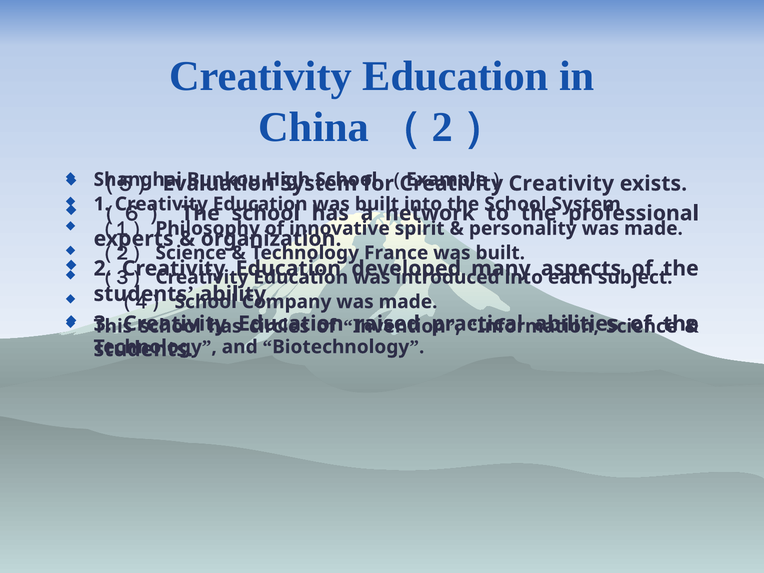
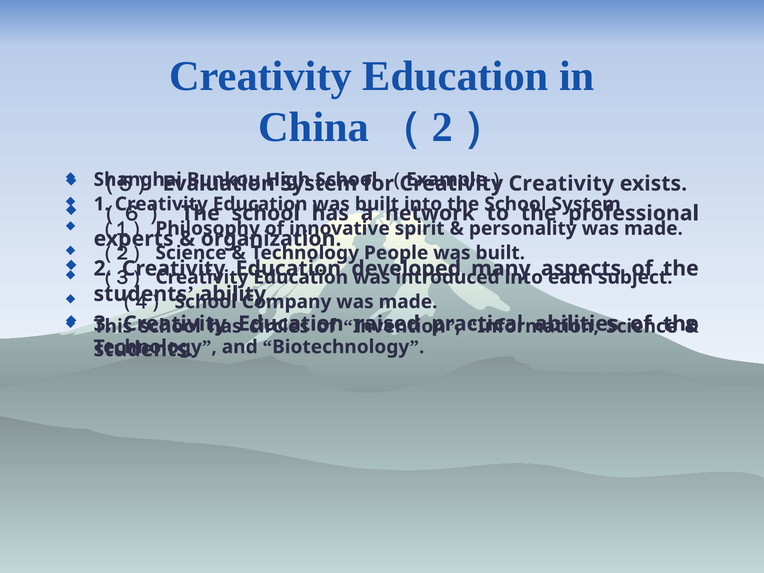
France: France -> People
